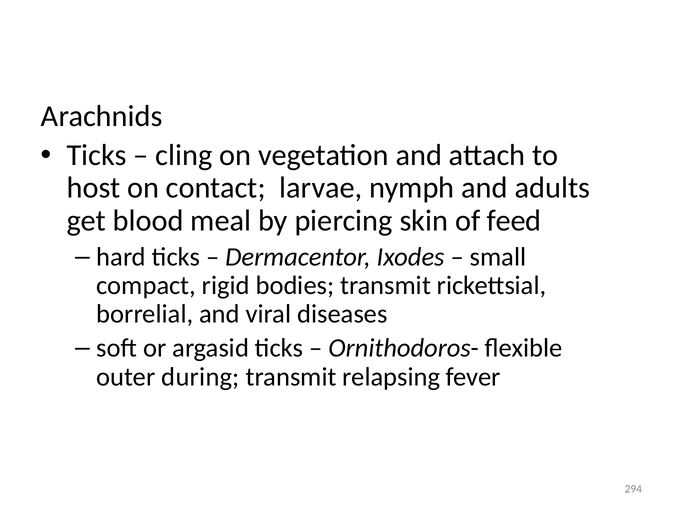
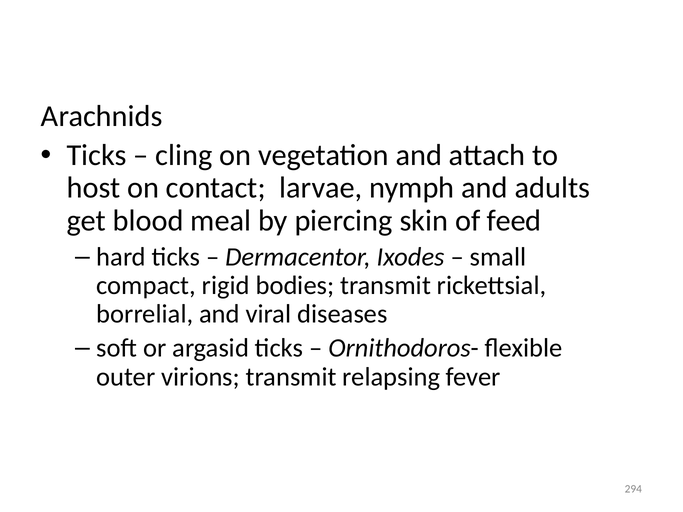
during: during -> virions
